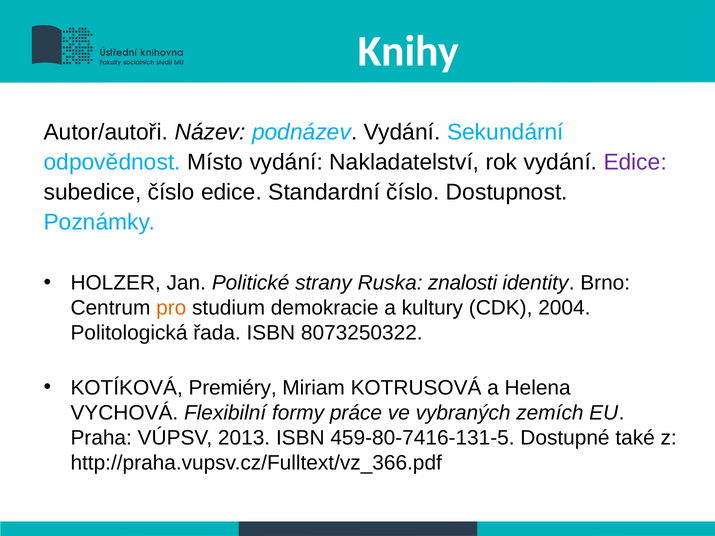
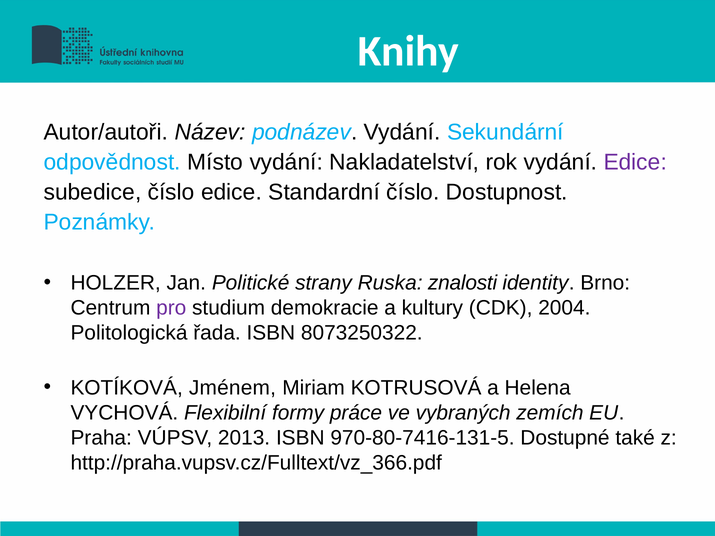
pro colour: orange -> purple
Premiéry: Premiéry -> Jménem
459-80-7416-131-5: 459-80-7416-131-5 -> 970-80-7416-131-5
